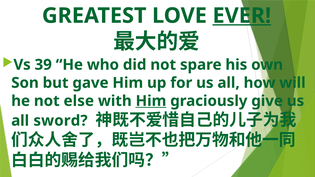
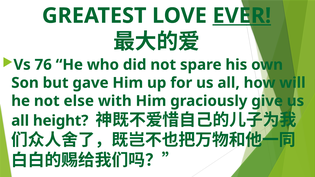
39: 39 -> 76
Him at (151, 101) underline: present -> none
sword: sword -> height
